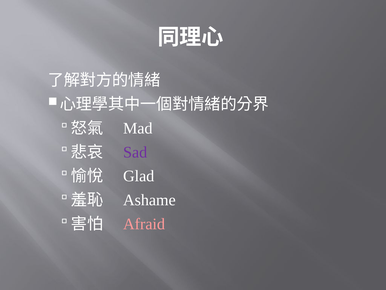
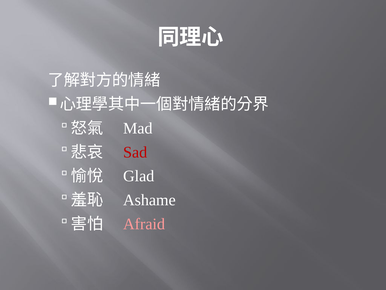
Sad colour: purple -> red
